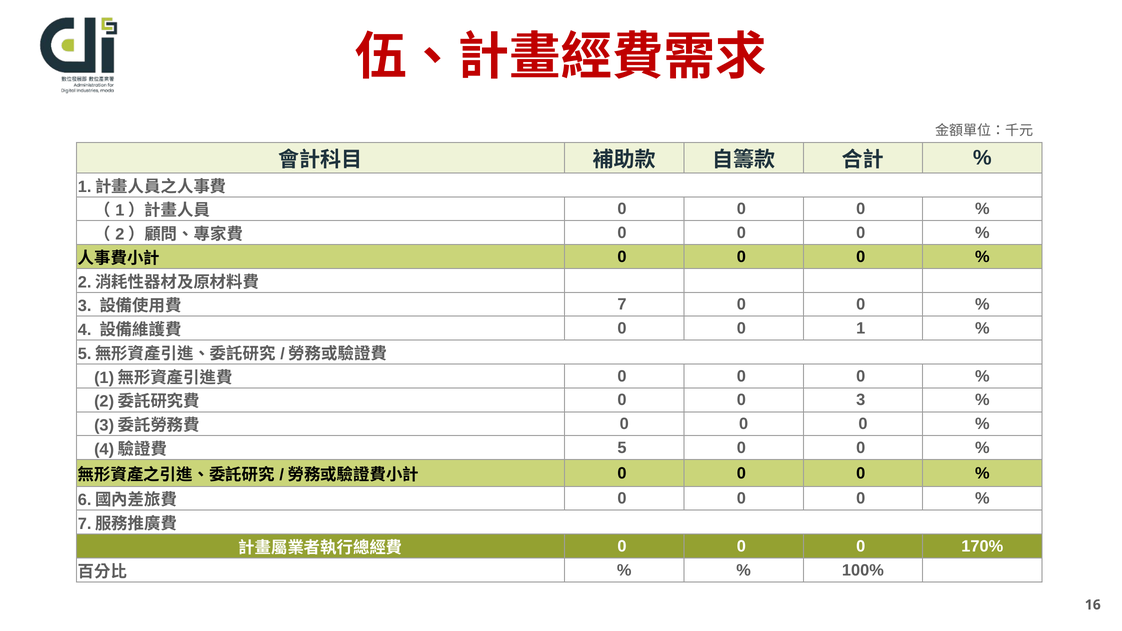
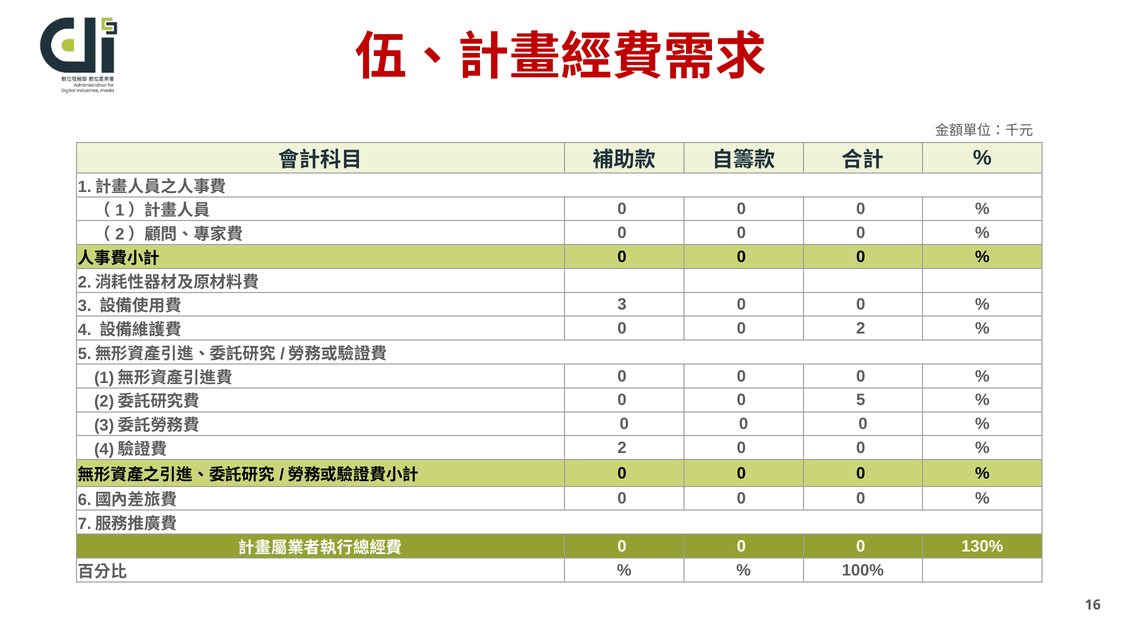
7 at (622, 305): 7 -> 3
0 1: 1 -> 2
0 3: 3 -> 5
5 at (622, 448): 5 -> 2
170%: 170% -> 130%
